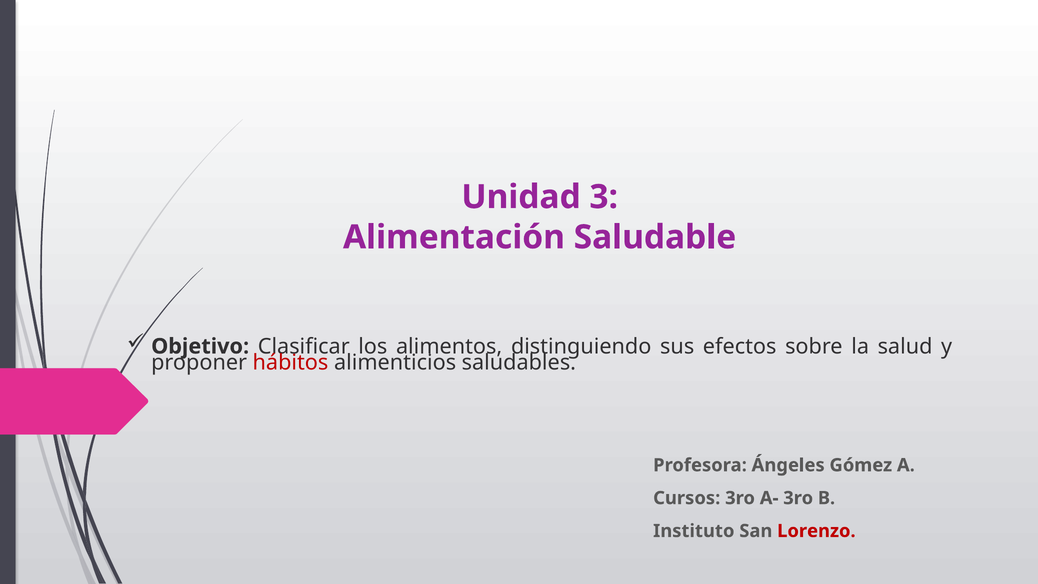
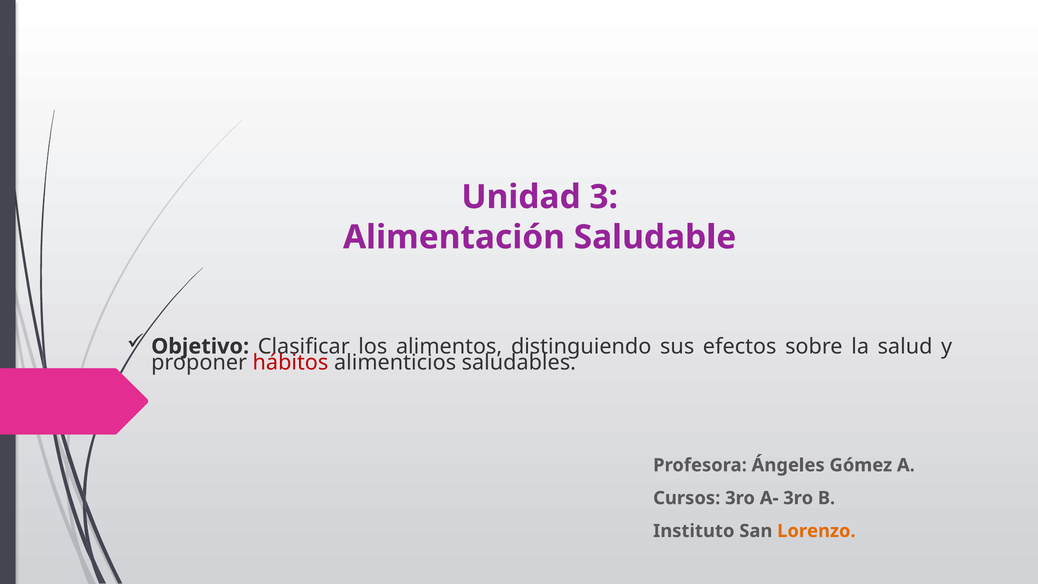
Lorenzo colour: red -> orange
